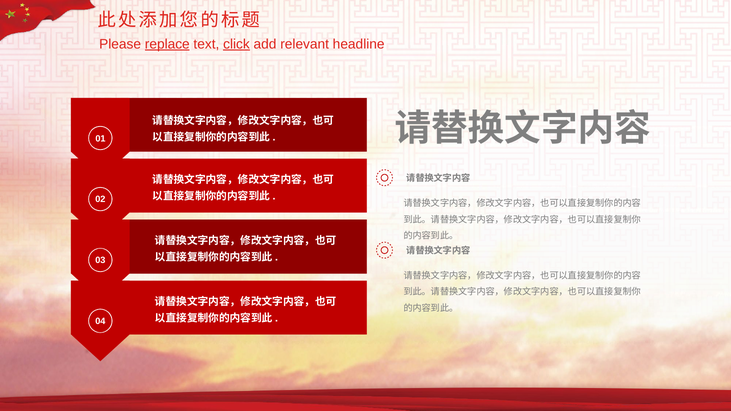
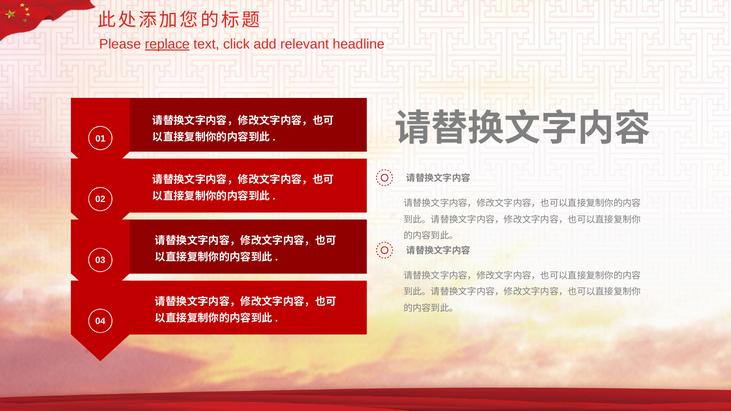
click underline: present -> none
